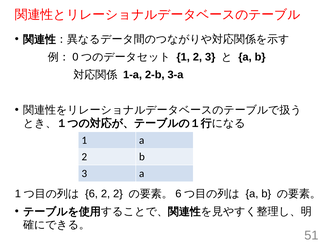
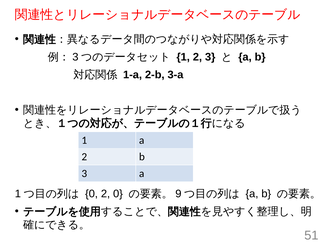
0 at (75, 57): 0 -> 3
6 at (92, 194): 6 -> 0
2 2: 2 -> 0
6 at (178, 194): 6 -> 9
